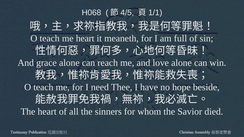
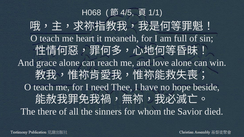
The heart: heart -> there
